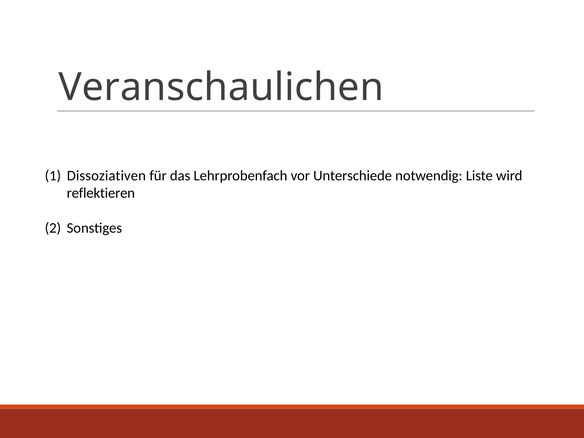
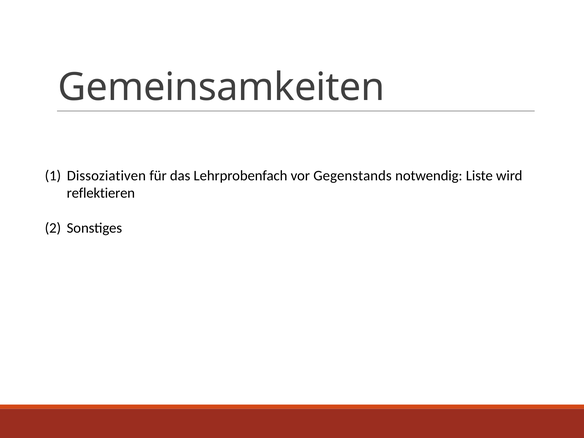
Veranschaulichen: Veranschaulichen -> Gemeinsamkeiten
Unterschiede: Unterschiede -> Gegenstands
